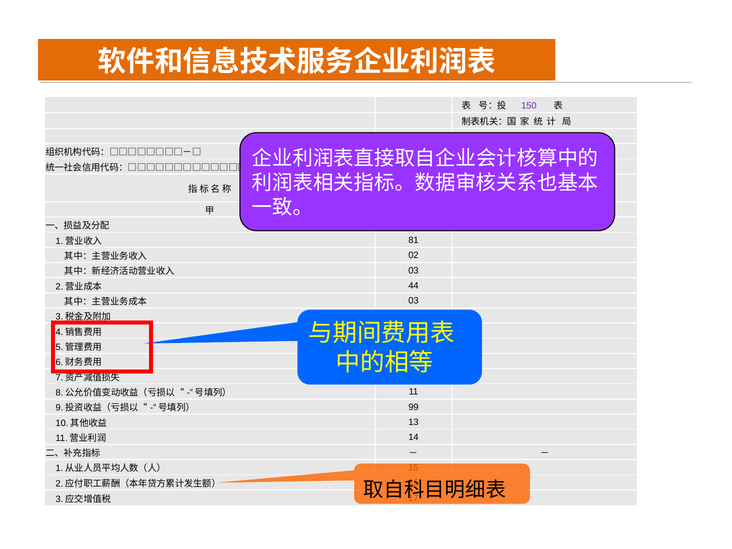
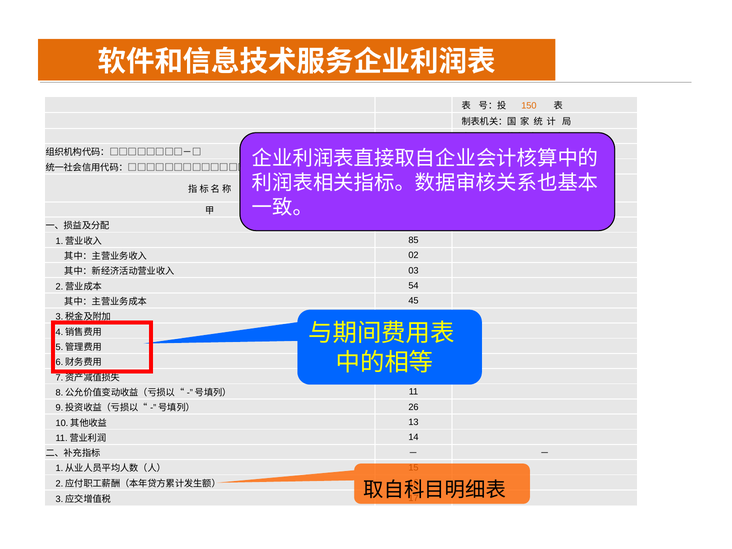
150 colour: purple -> orange
81: 81 -> 85
44: 44 -> 54
03 at (413, 301): 03 -> 45
99: 99 -> 26
